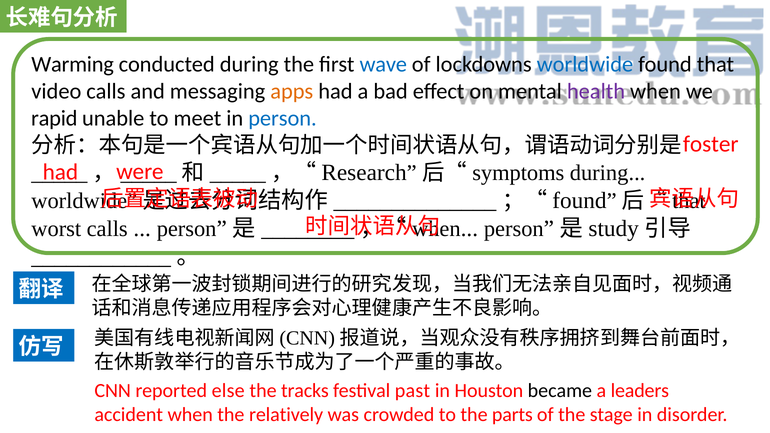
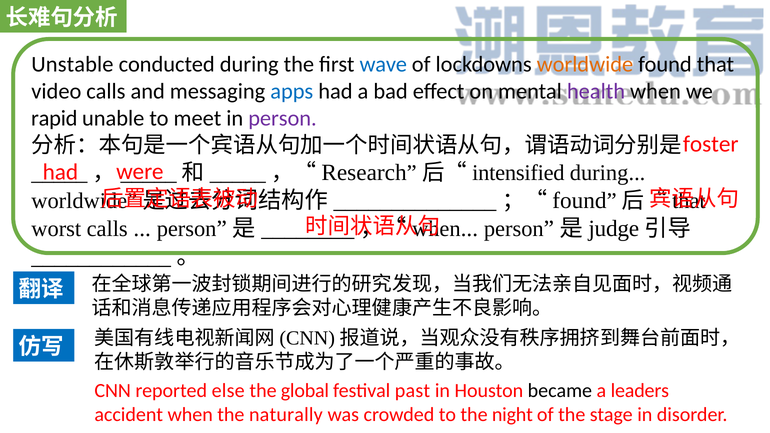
Warming: Warming -> Unstable
worldwide at (585, 64) colour: blue -> orange
apps colour: orange -> blue
person at (282, 118) colour: blue -> purple
symptoms: symptoms -> intensified
study: study -> judge
tracks: tracks -> global
relatively: relatively -> naturally
parts: parts -> night
